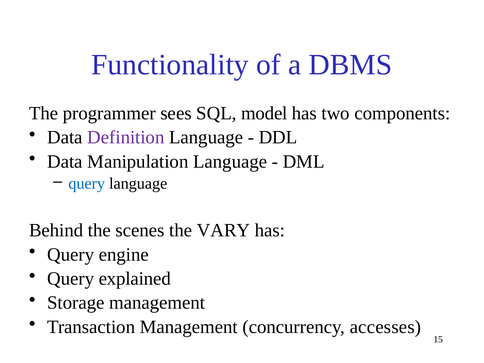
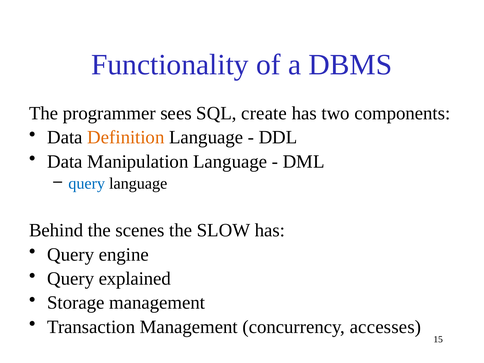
model: model -> create
Definition colour: purple -> orange
VARY: VARY -> SLOW
